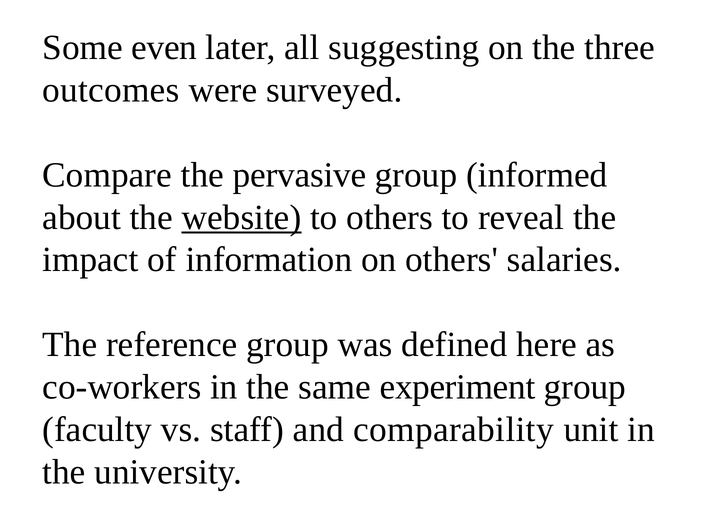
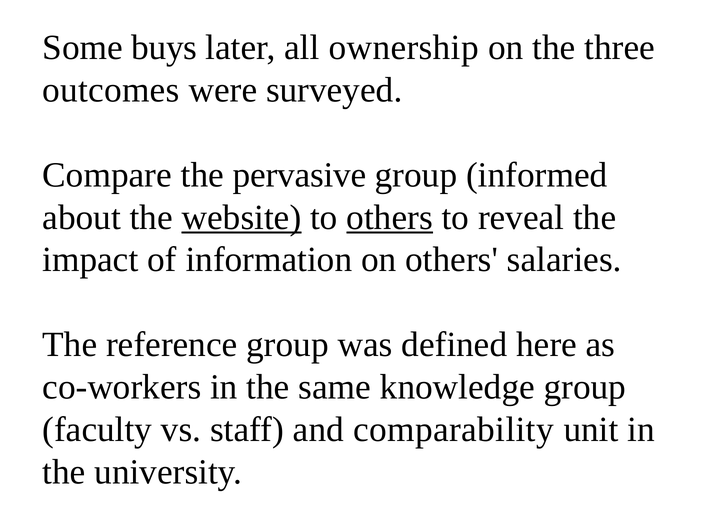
even: even -> buys
suggesting: suggesting -> ownership
others at (390, 217) underline: none -> present
experiment: experiment -> knowledge
